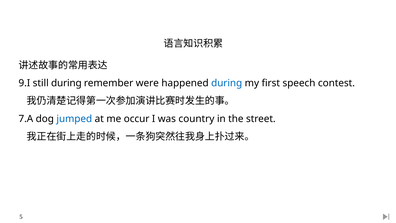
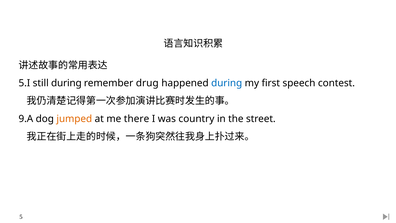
9.I: 9.I -> 5.I
were: were -> drug
7.A: 7.A -> 9.A
jumped colour: blue -> orange
occur: occur -> there
